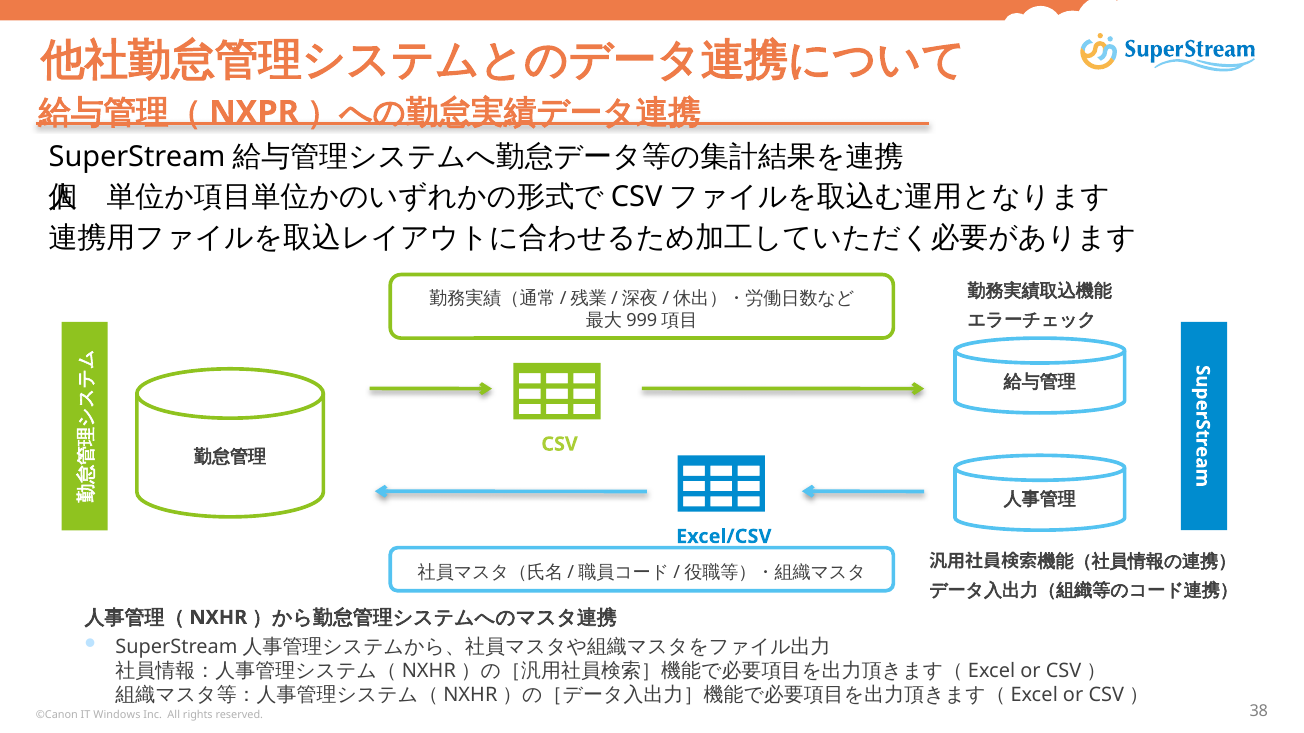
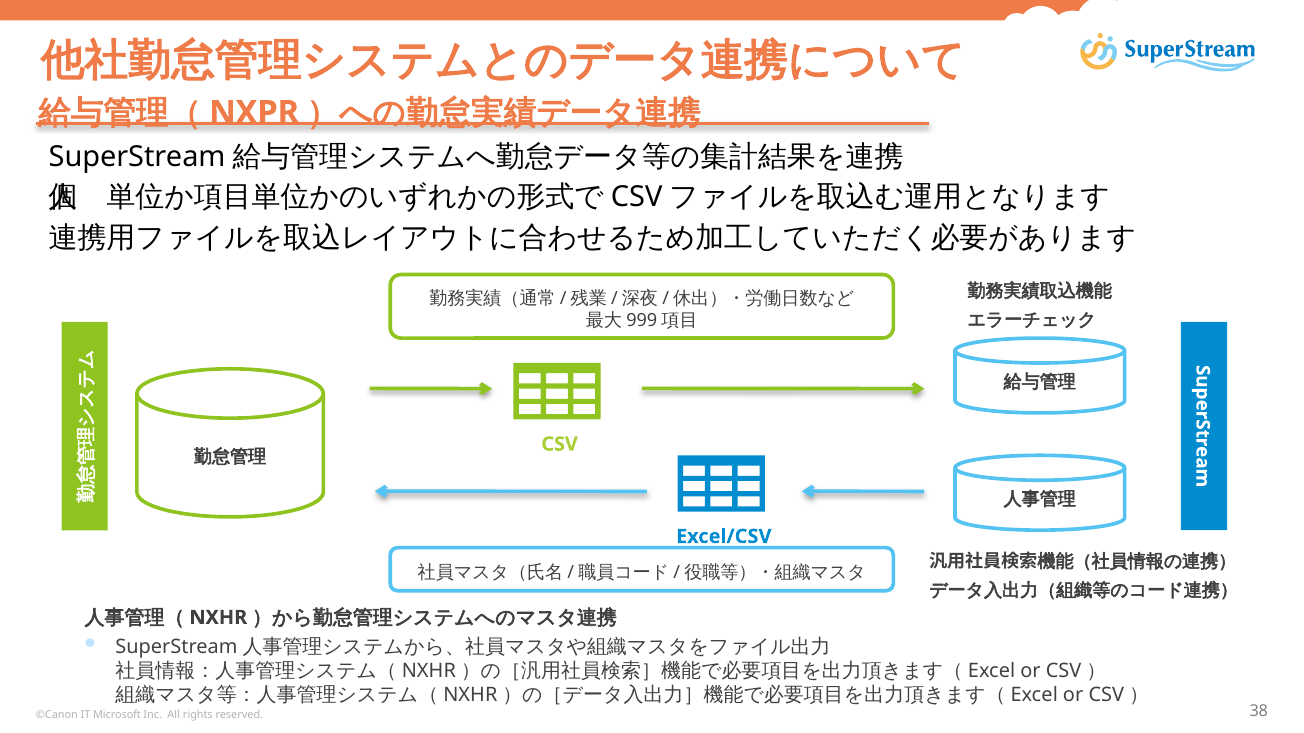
Windows: Windows -> Microsoft
